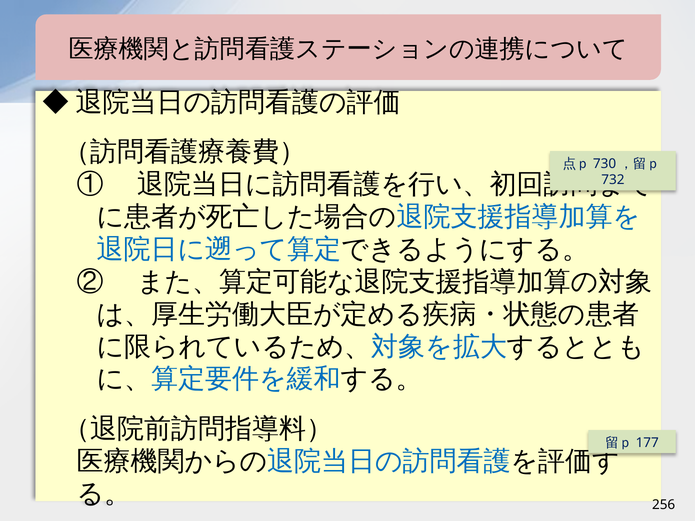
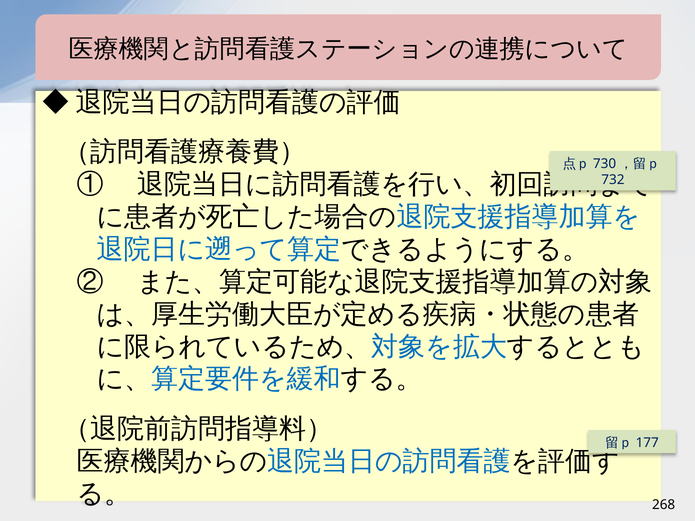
256: 256 -> 268
